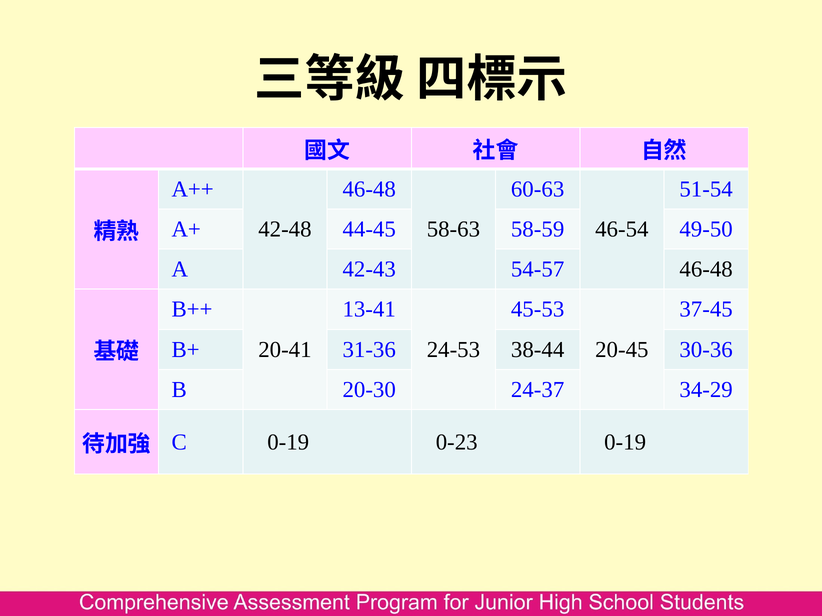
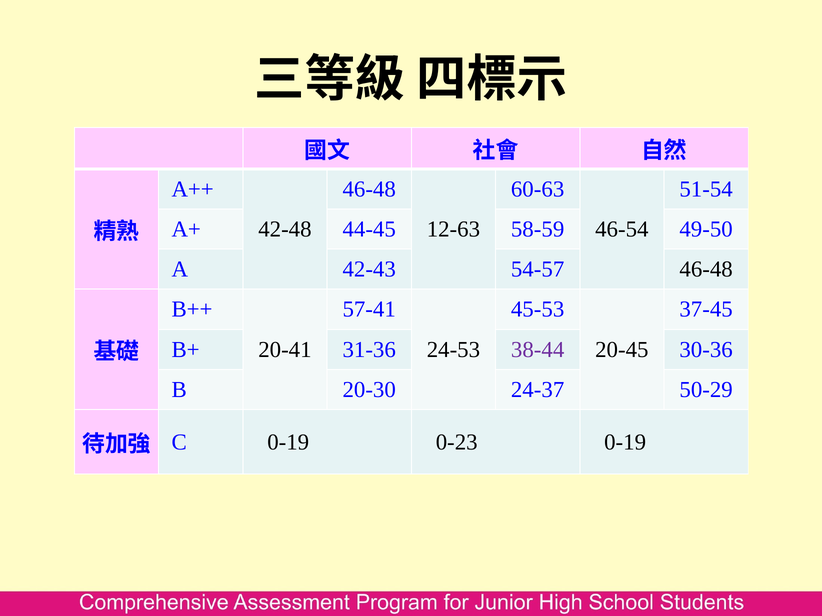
58-63: 58-63 -> 12-63
13-41: 13-41 -> 57-41
38-44 colour: black -> purple
34-29: 34-29 -> 50-29
